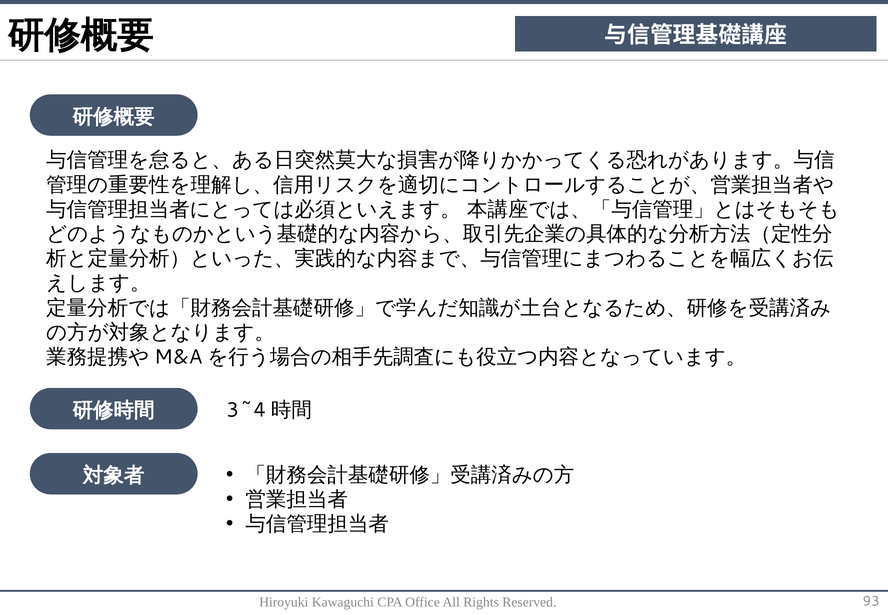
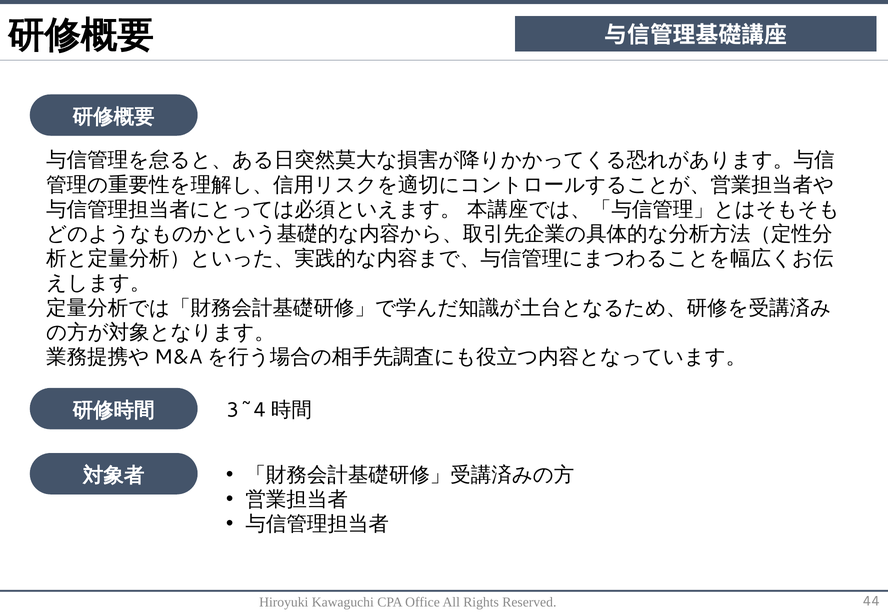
93: 93 -> 44
